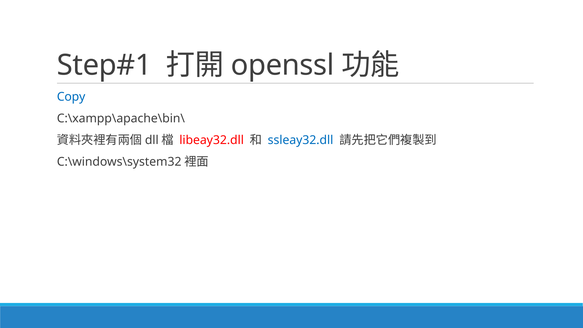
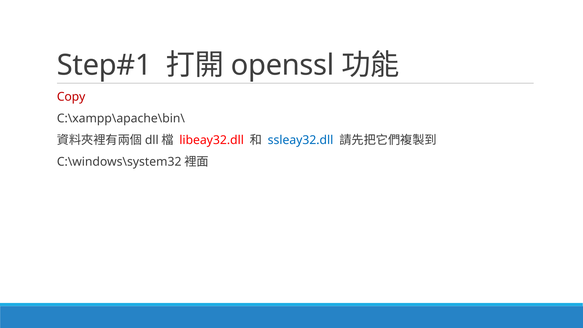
Copy colour: blue -> red
